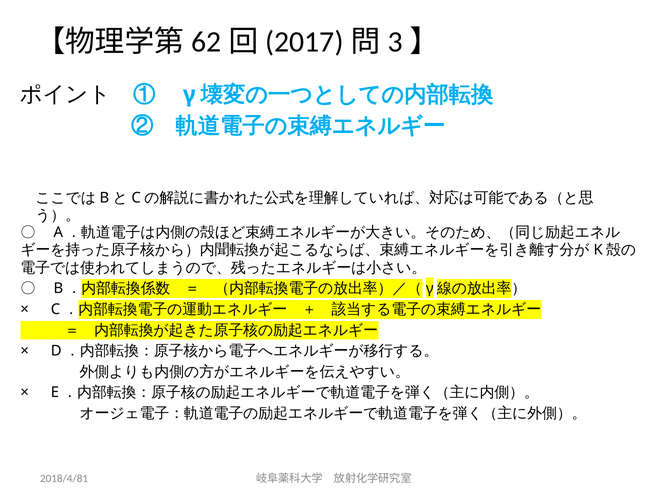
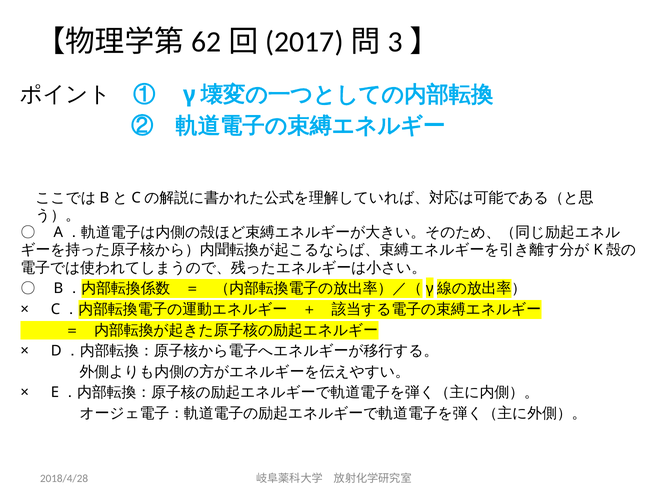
2018/4/81: 2018/4/81 -> 2018/4/28
